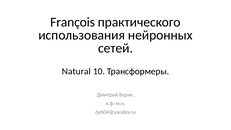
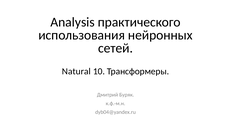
François: François -> Analysis
